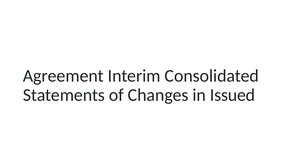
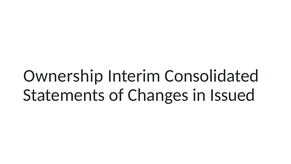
Agreement: Agreement -> Ownership
